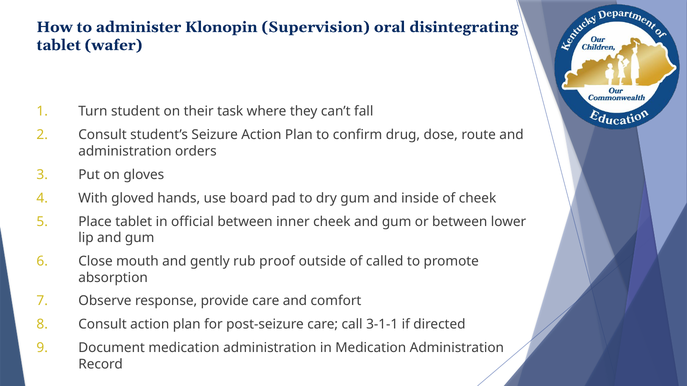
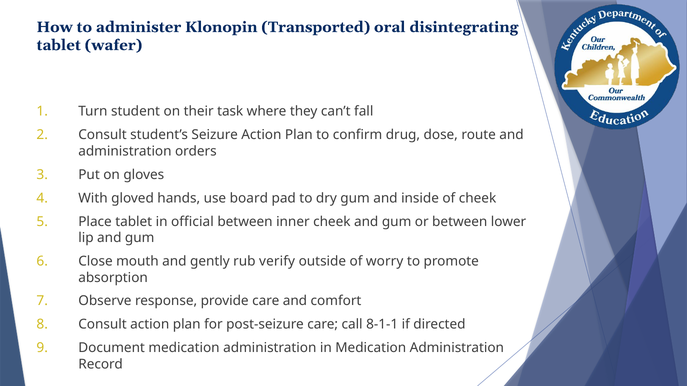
Supervision: Supervision -> Transported
proof: proof -> verify
called: called -> worry
3-1-1: 3-1-1 -> 8-1-1
